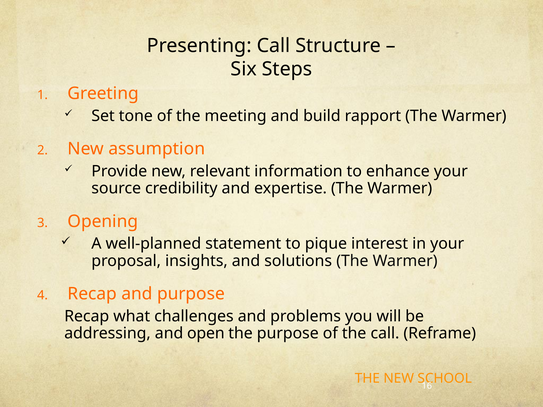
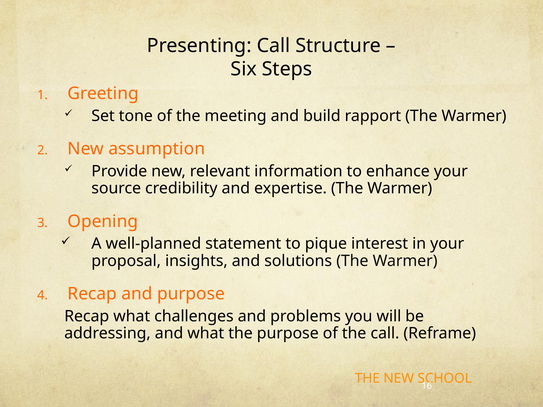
and open: open -> what
